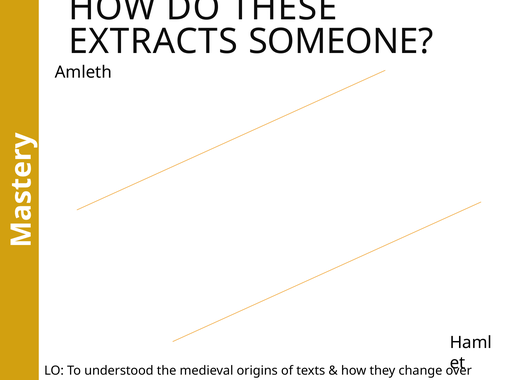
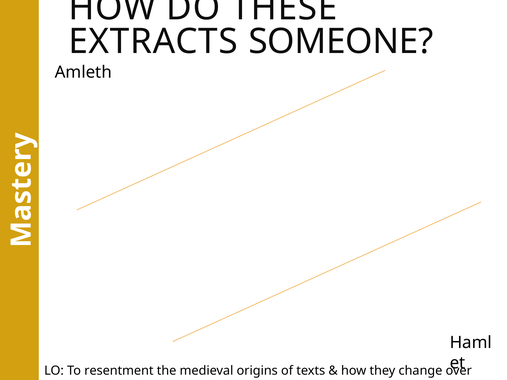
understood: understood -> resentment
